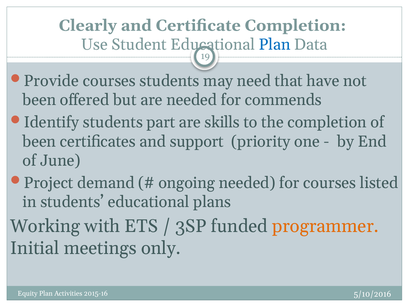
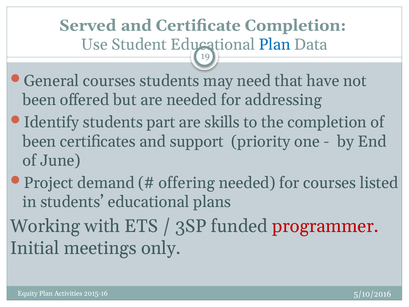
Clearly: Clearly -> Served
Provide: Provide -> General
commends: commends -> addressing
ongoing: ongoing -> offering
programmer colour: orange -> red
